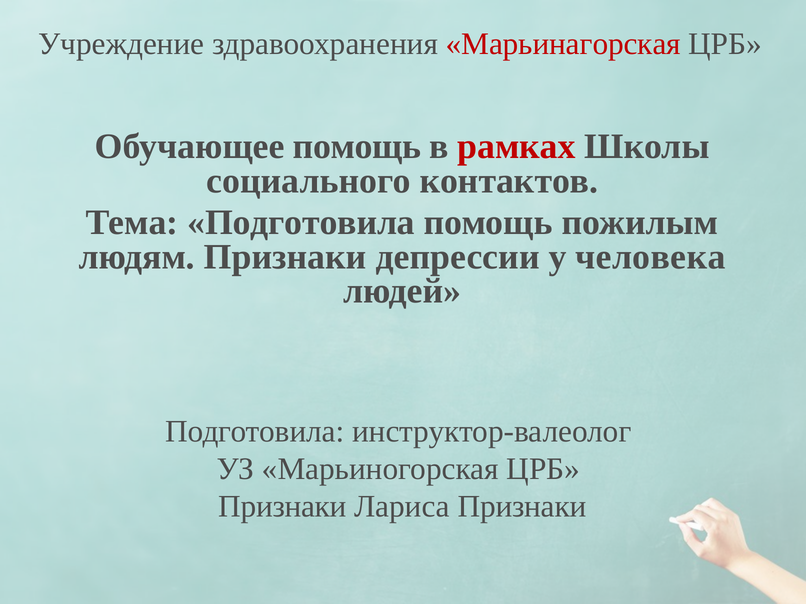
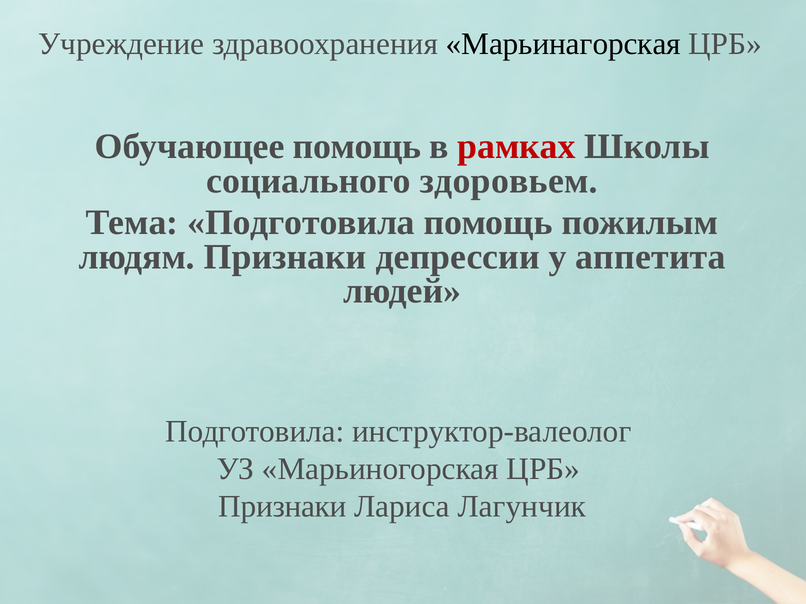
Марьинагорская colour: red -> black
контактов: контактов -> здоровьем
человека: человека -> аппетита
Лариса Признаки: Признаки -> Лагунчик
